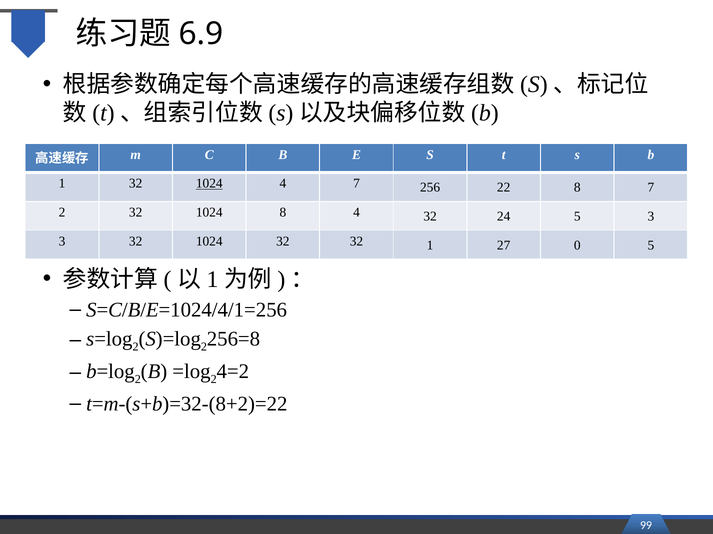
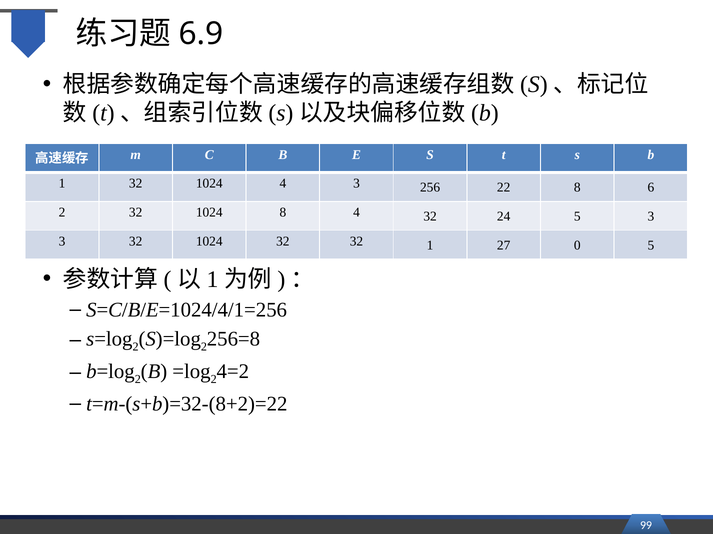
1024 at (209, 184) underline: present -> none
4 7: 7 -> 3
8 7: 7 -> 6
